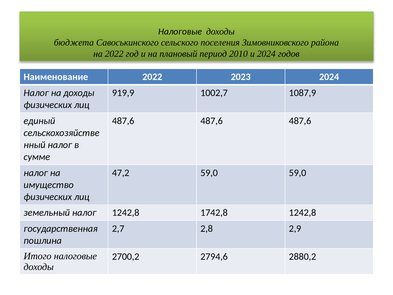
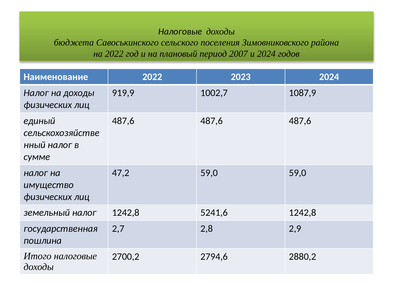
2010: 2010 -> 2007
1742,8: 1742,8 -> 5241,6
